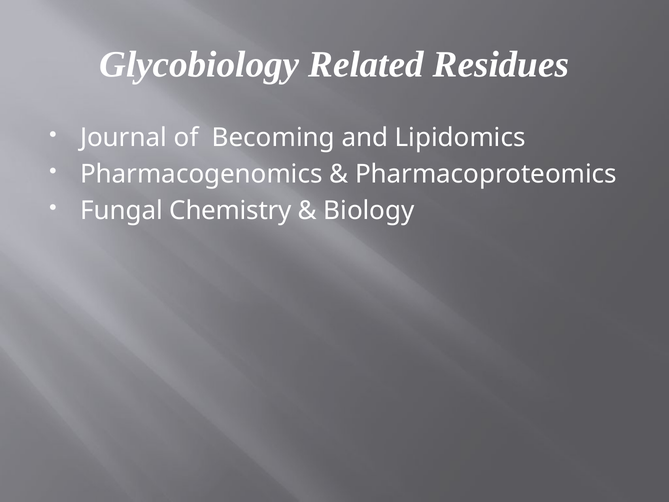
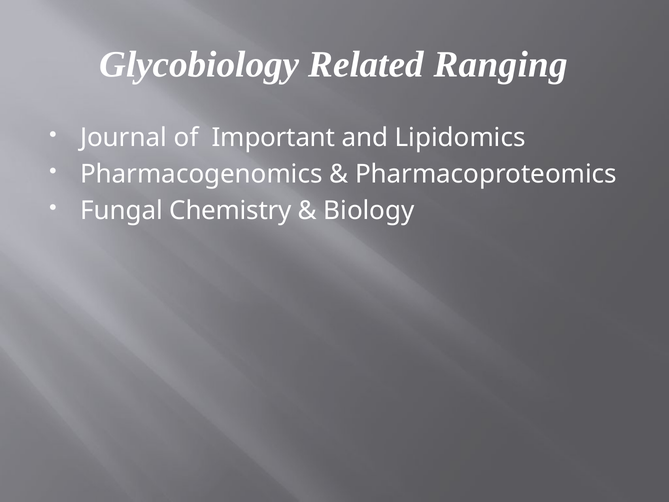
Residues: Residues -> Ranging
Becoming: Becoming -> Important
